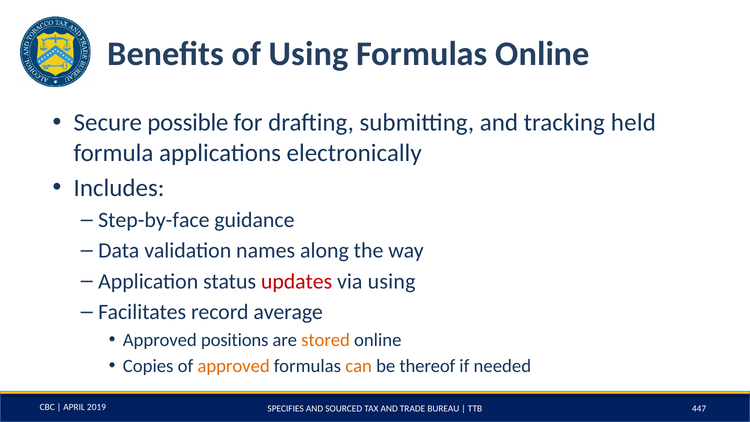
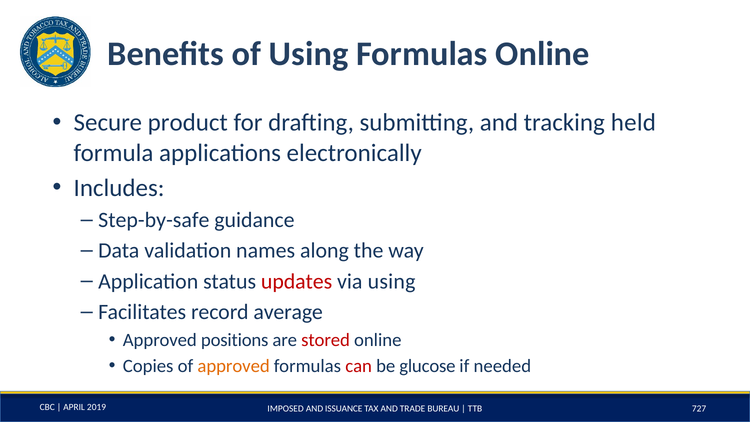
possible: possible -> product
Step-by-face: Step-by-face -> Step-by-safe
stored colour: orange -> red
can colour: orange -> red
thereof: thereof -> glucose
SPECIFIES: SPECIFIES -> IMPOSED
SOURCED: SOURCED -> ISSUANCE
447: 447 -> 727
